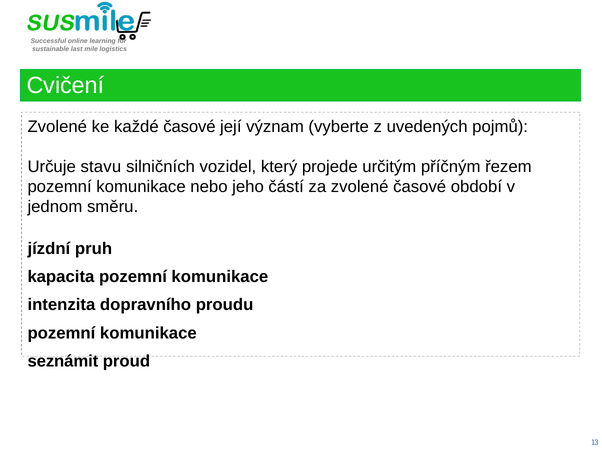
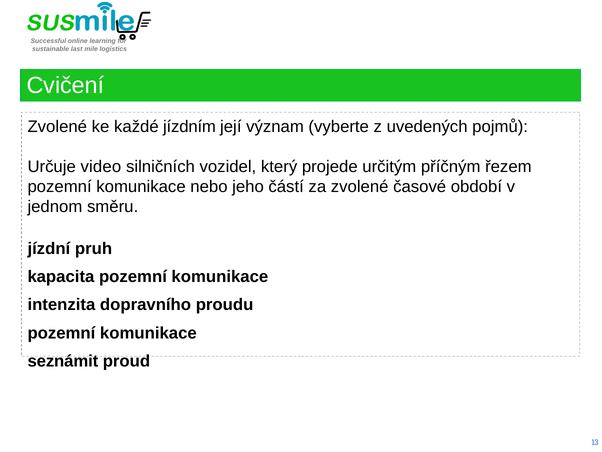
každé časové: časové -> jízdním
stavu: stavu -> video
